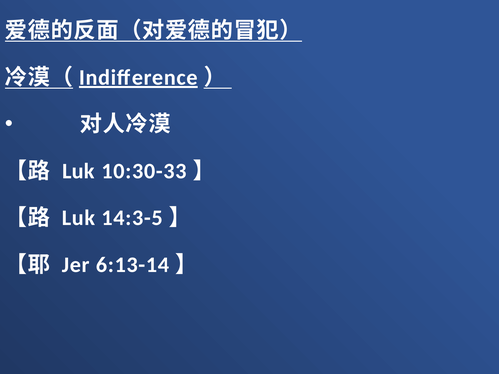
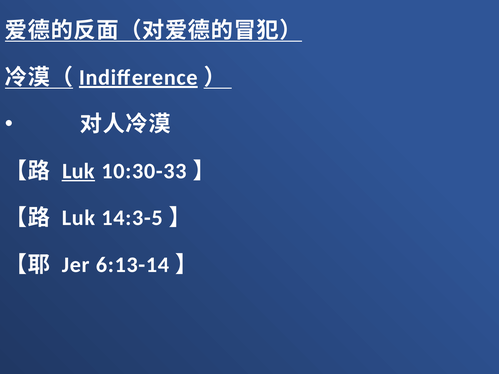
Luk at (78, 171) underline: none -> present
